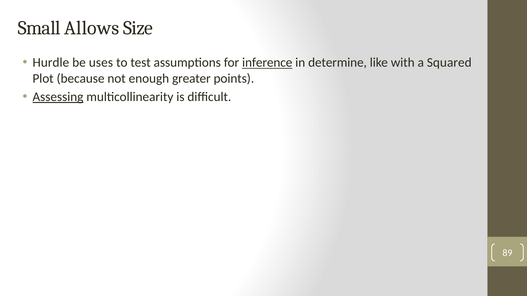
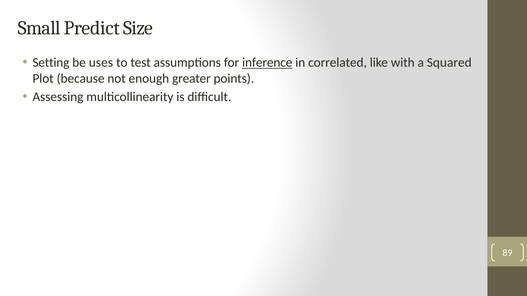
Allows: Allows -> Predict
Hurdle: Hurdle -> Setting
determine: determine -> correlated
Assessing underline: present -> none
